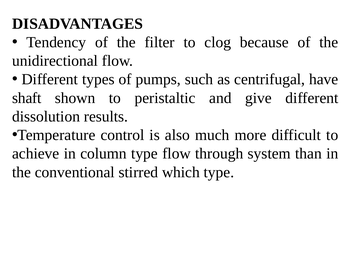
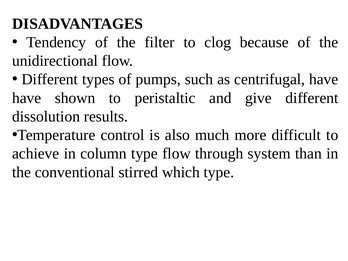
shaft at (27, 98): shaft -> have
